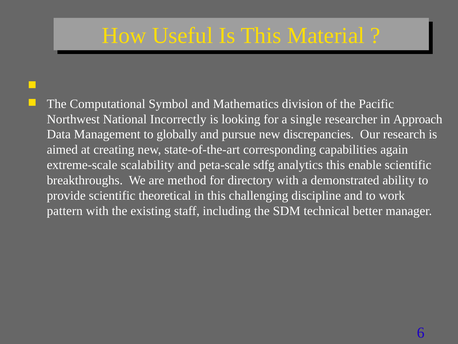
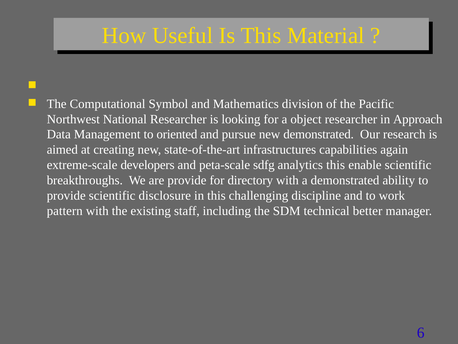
National Incorrectly: Incorrectly -> Researcher
single: single -> object
globally: globally -> oriented
new discrepancies: discrepancies -> demonstrated
corresponding: corresponding -> infrastructures
scalability: scalability -> developers
are method: method -> provide
theoretical: theoretical -> disclosure
